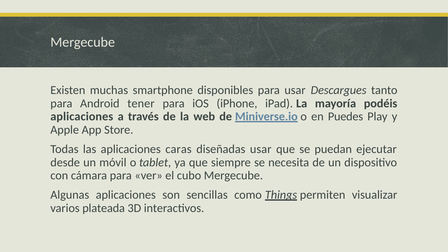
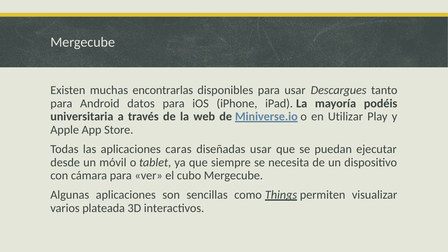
smartphone: smartphone -> encontrarlas
tener: tener -> datos
aplicaciones at (82, 116): aplicaciones -> universitaria
Puedes: Puedes -> Utilizar
